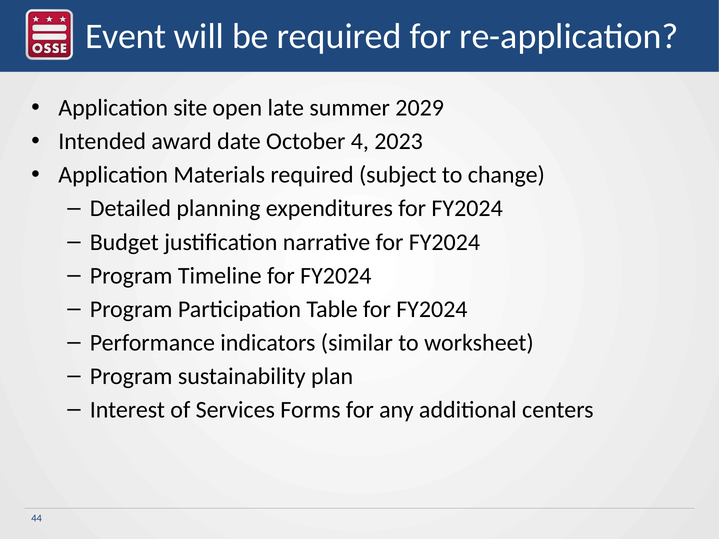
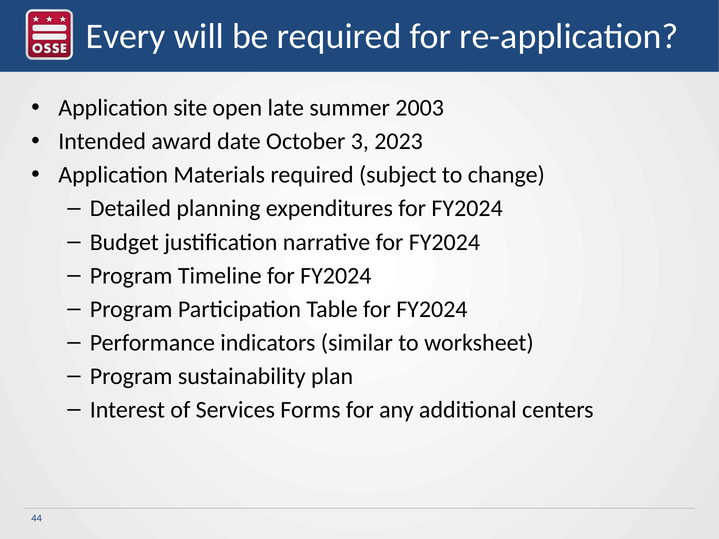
Event: Event -> Every
2029: 2029 -> 2003
4: 4 -> 3
